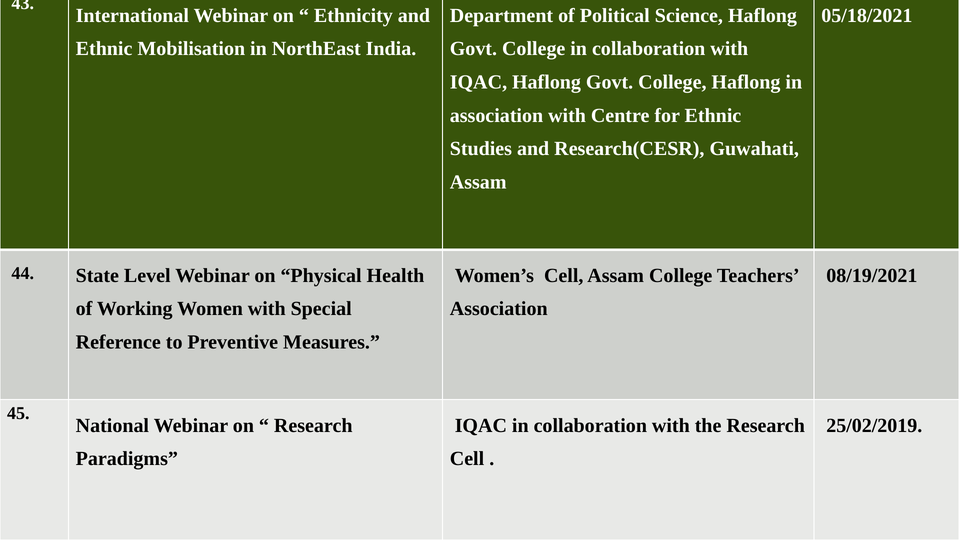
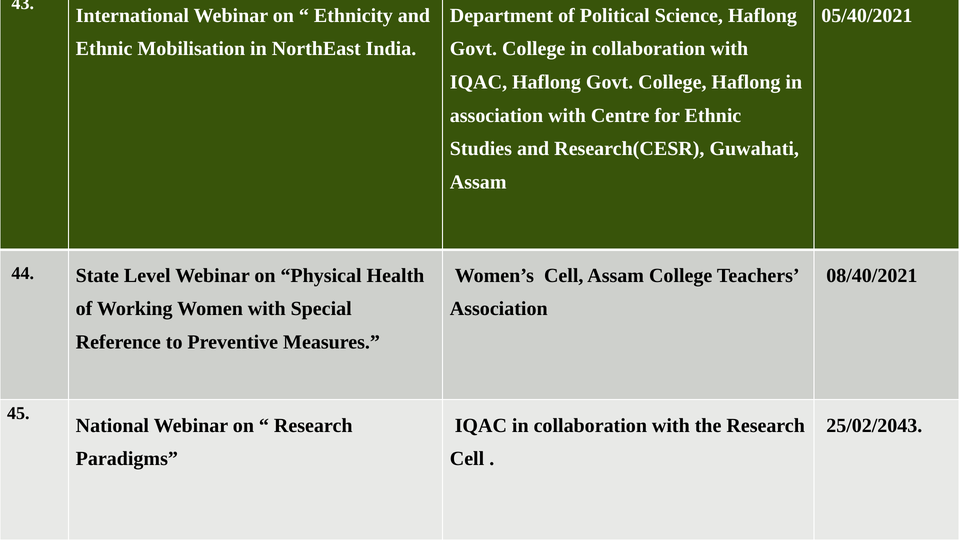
05/18/2021: 05/18/2021 -> 05/40/2021
08/19/2021: 08/19/2021 -> 08/40/2021
25/02/2019: 25/02/2019 -> 25/02/2043
